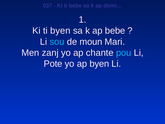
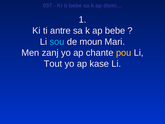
ti byen: byen -> antre
pou colour: light blue -> yellow
Pote: Pote -> Tout
ap byen: byen -> kase
